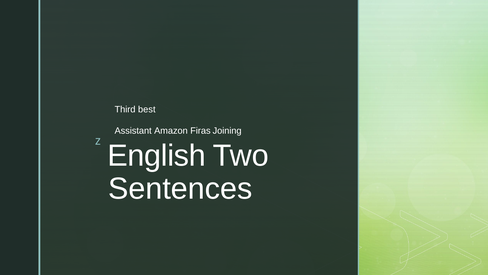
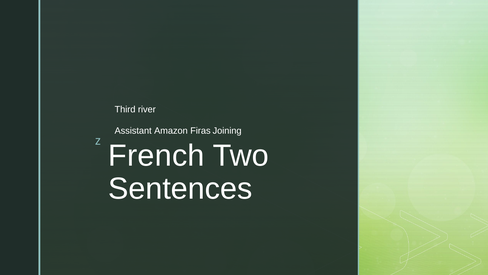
best: best -> river
English: English -> French
